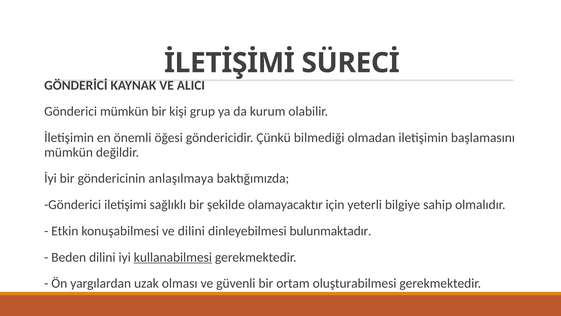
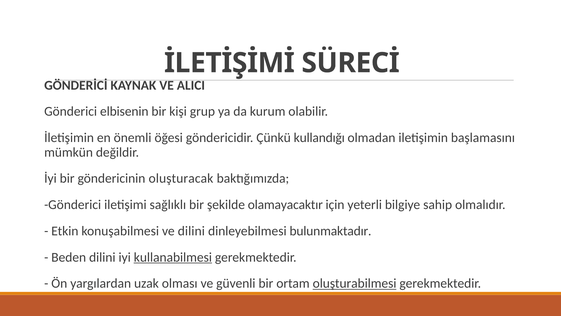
Gönderici mümkün: mümkün -> elbisenin
bilmediği: bilmediği -> kullandığı
anlaşılmaya: anlaşılmaya -> oluşturacak
oluşturabilmesi underline: none -> present
